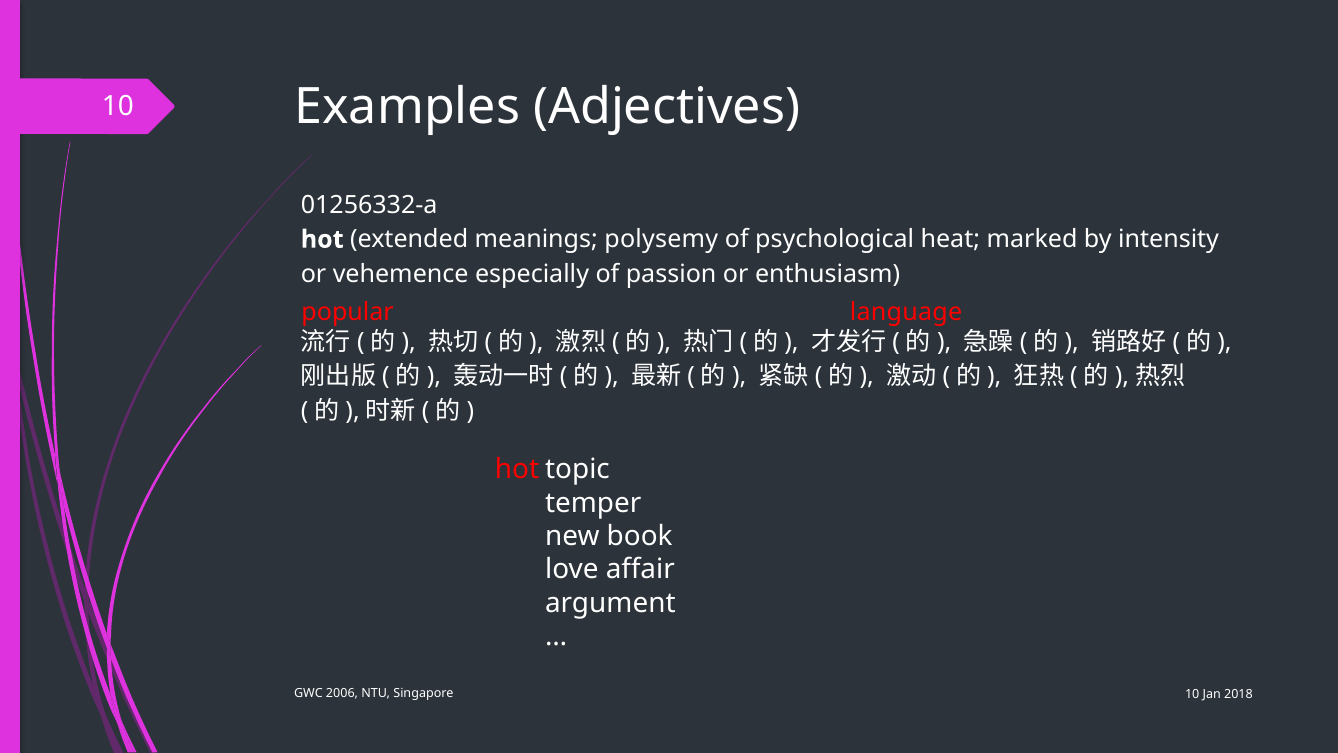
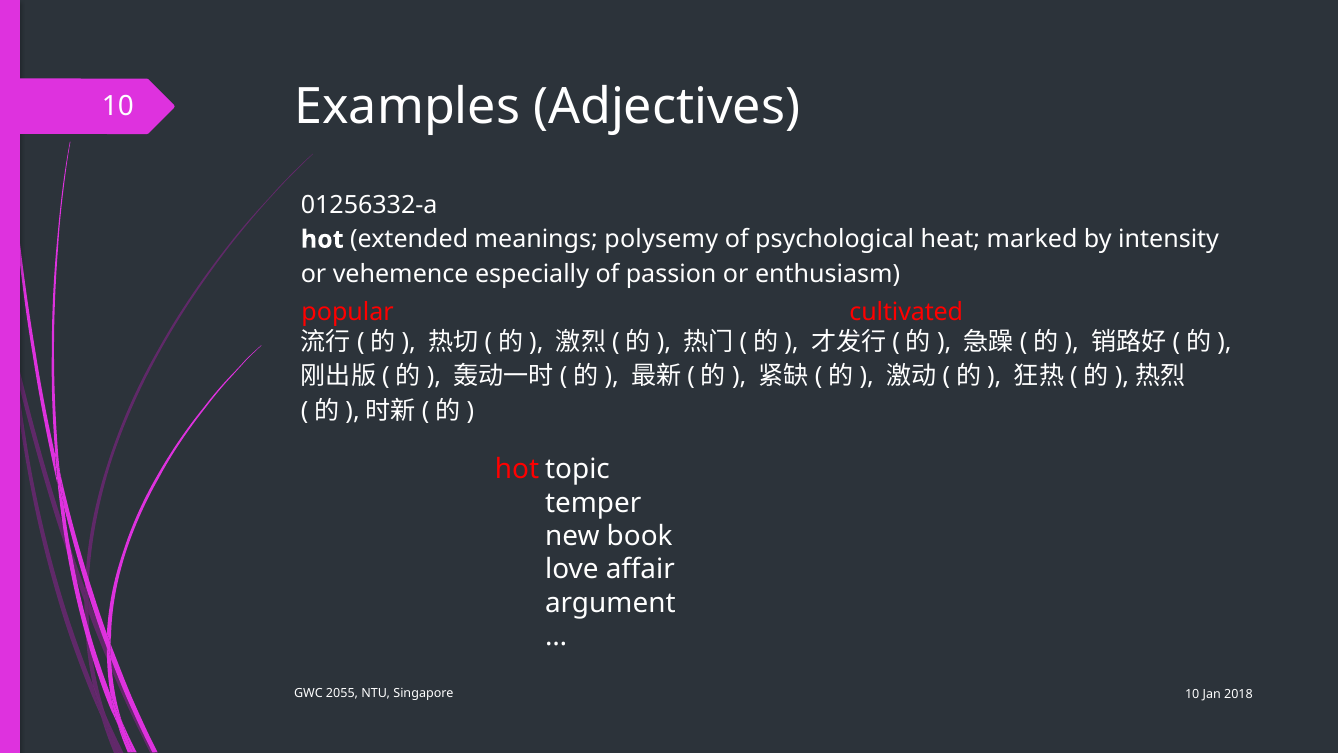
language: language -> cultivated
2006: 2006 -> 2055
